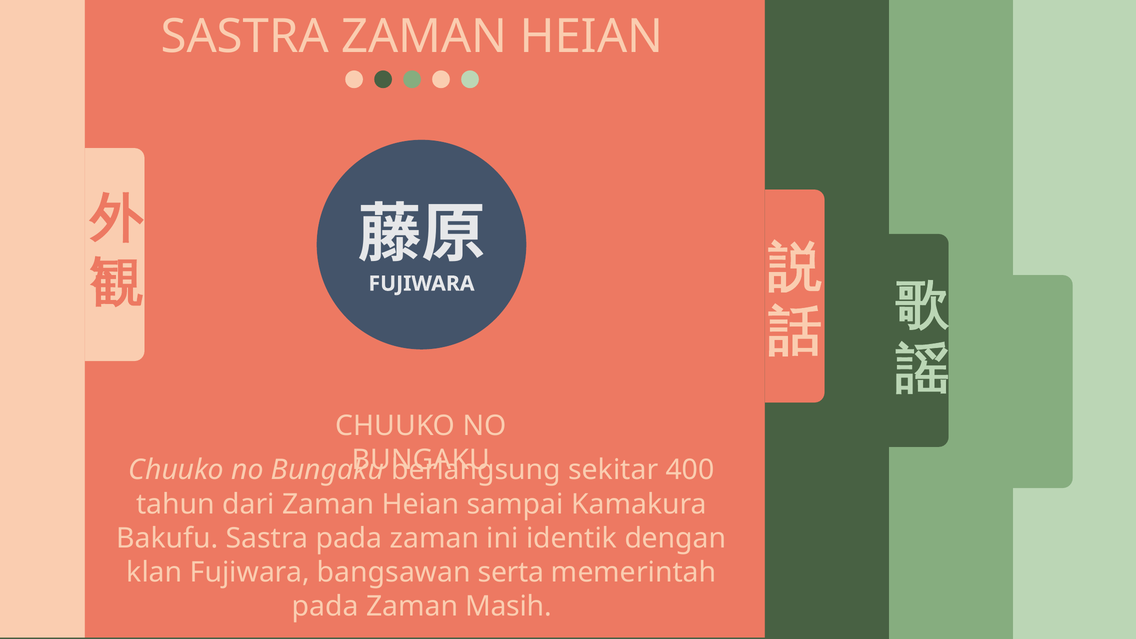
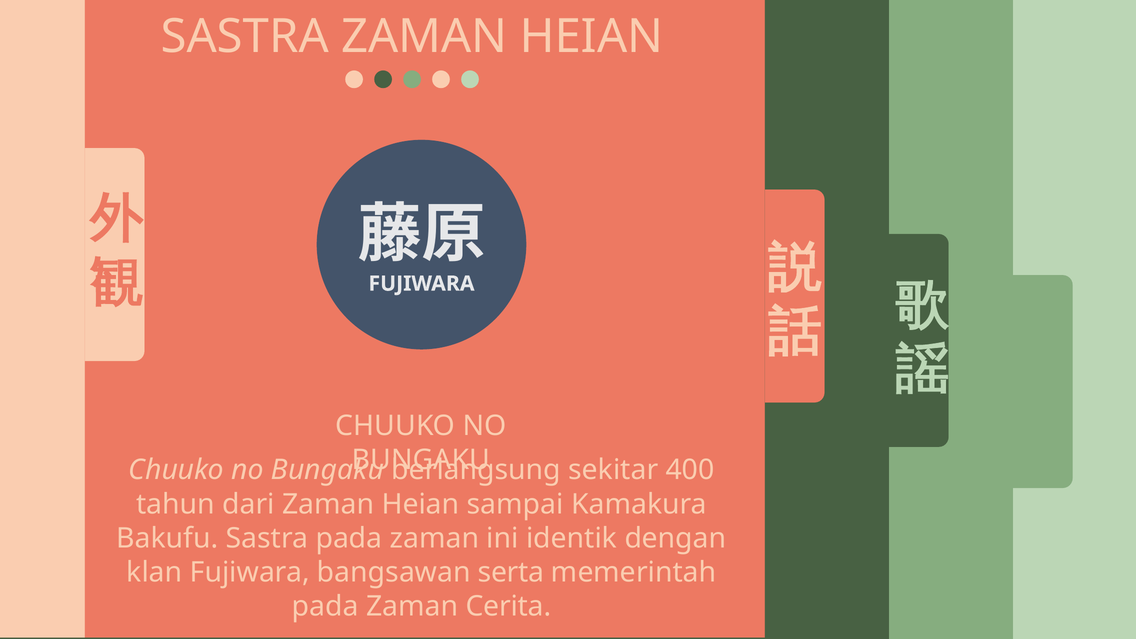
Masih: Masih -> Cerita
